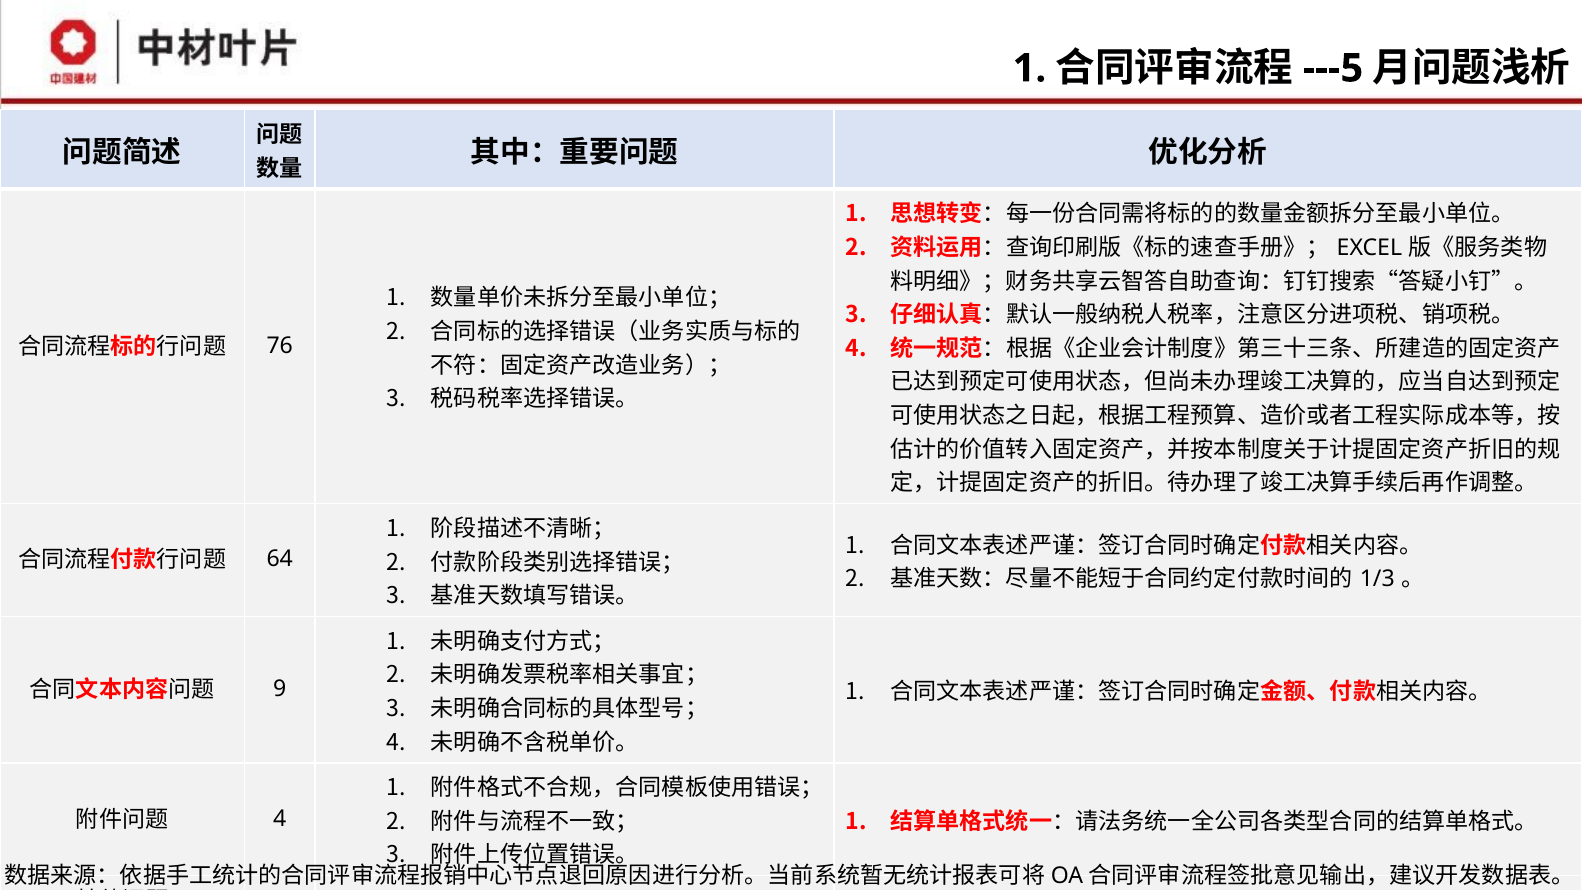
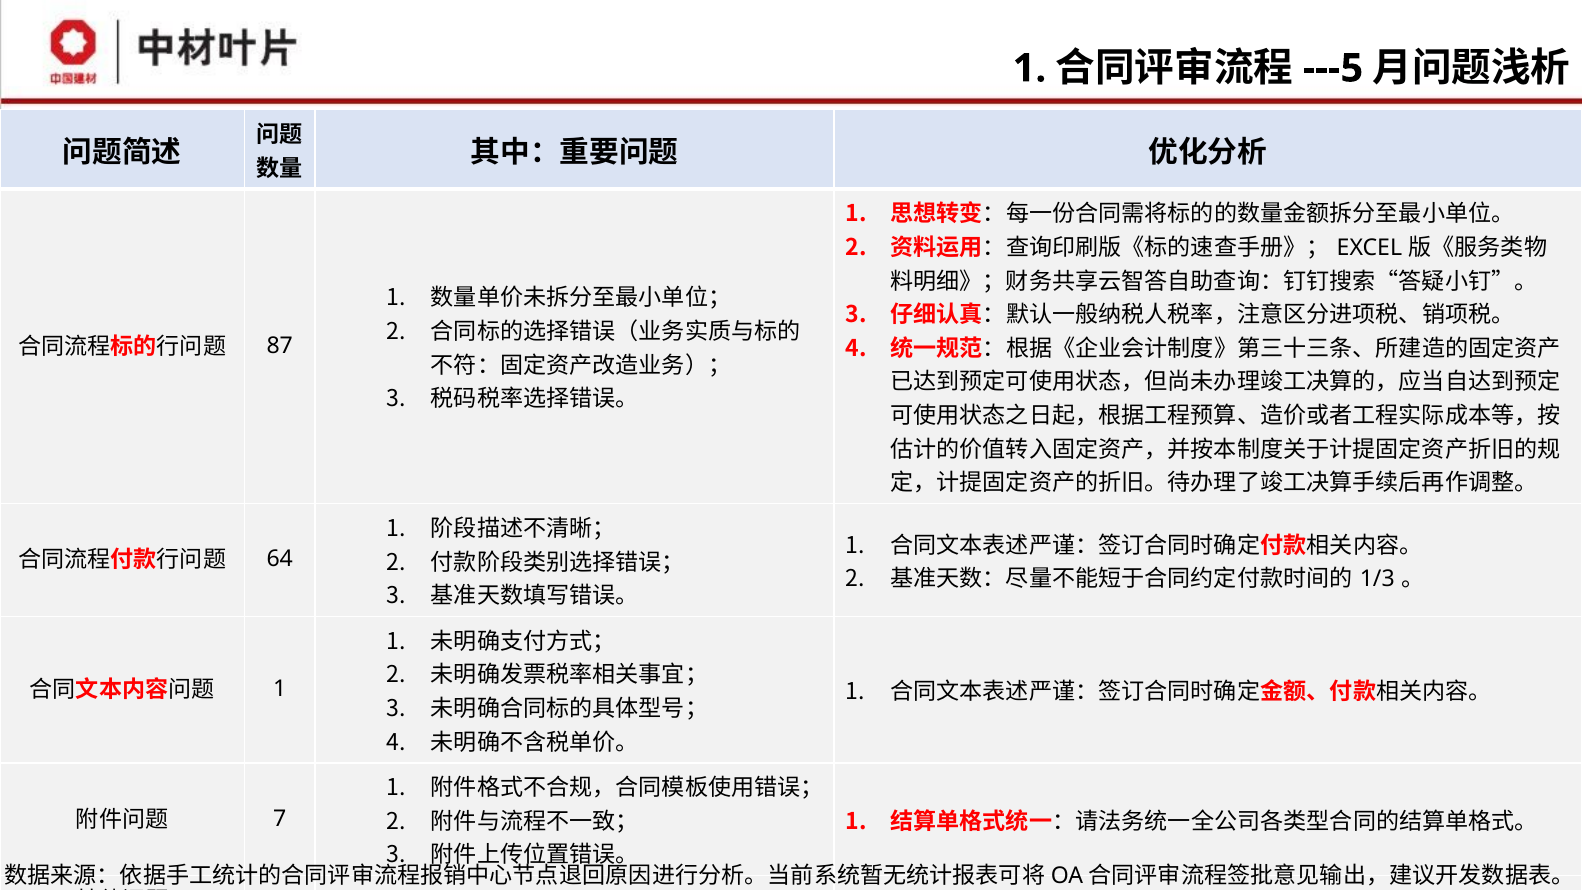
76: 76 -> 87
9 at (280, 689): 9 -> 1
4 at (280, 818): 4 -> 7
